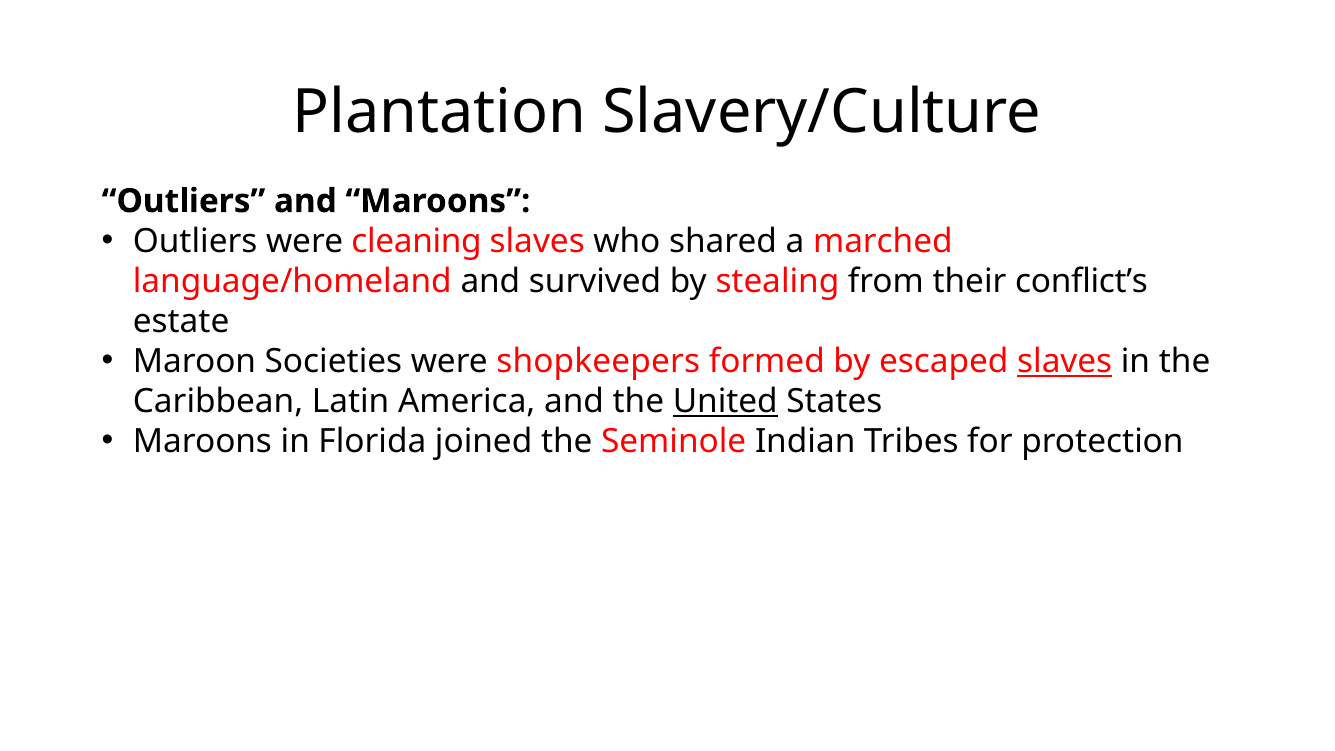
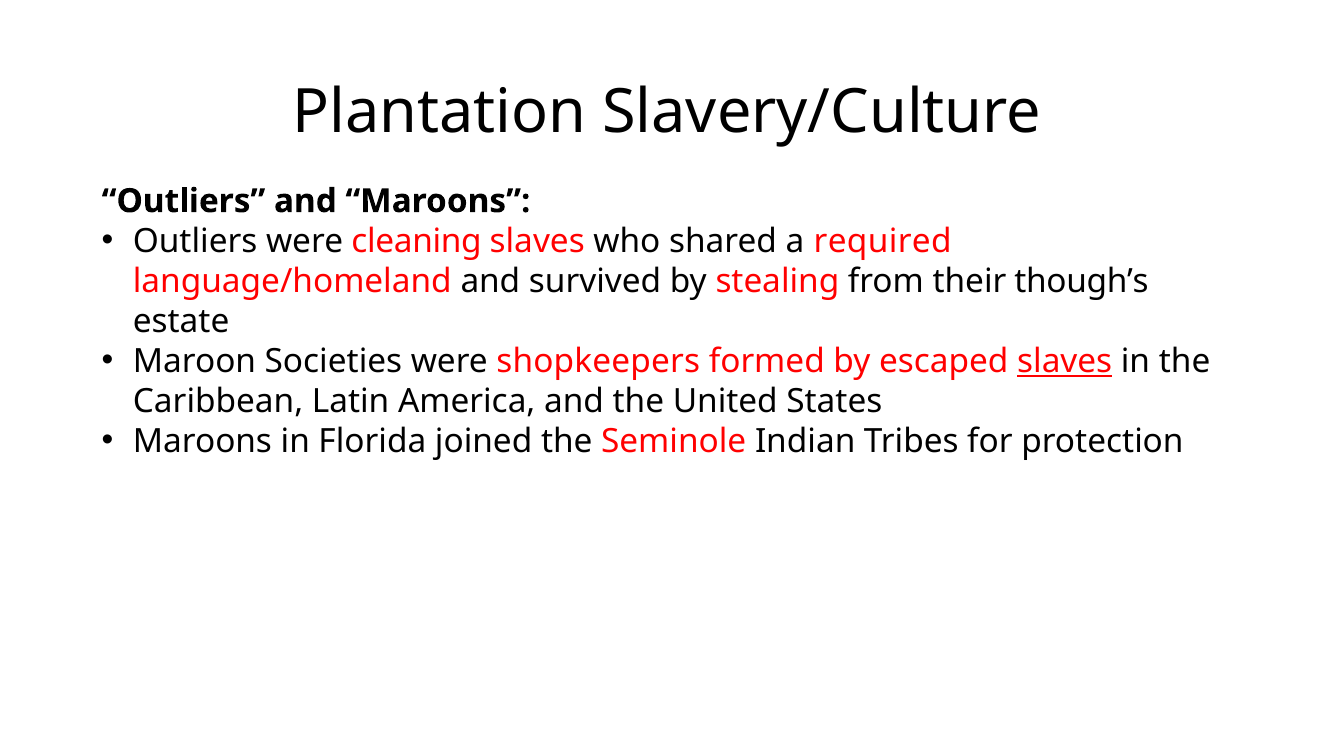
marched: marched -> required
conflict’s: conflict’s -> though’s
United underline: present -> none
